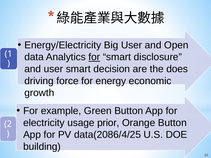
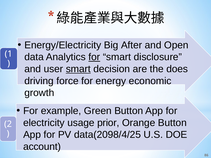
Big User: User -> After
smart at (78, 69) underline: none -> present
data(2086/4/25: data(2086/4/25 -> data(2098/4/25
building: building -> account
